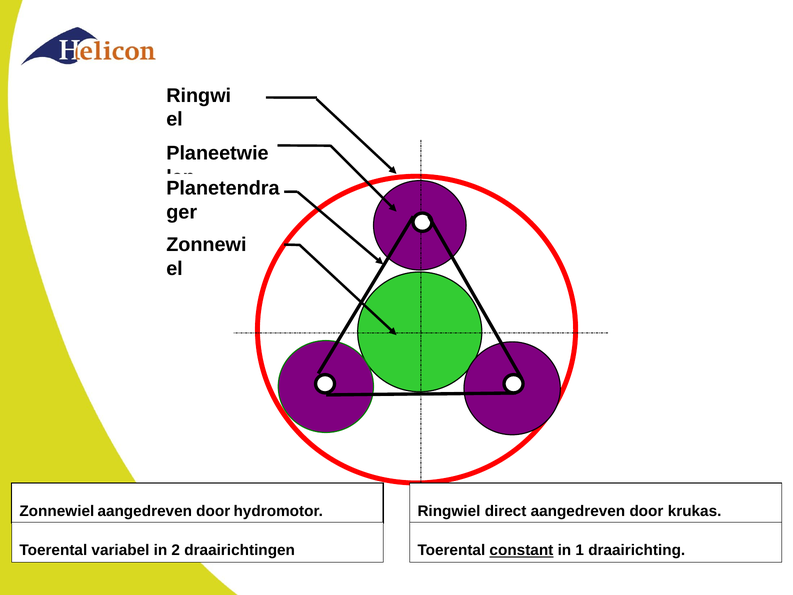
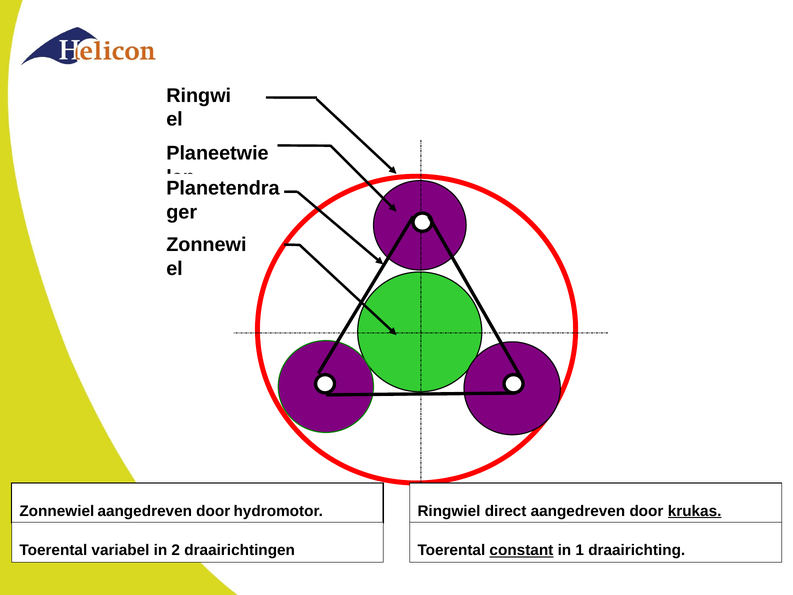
krukas underline: none -> present
